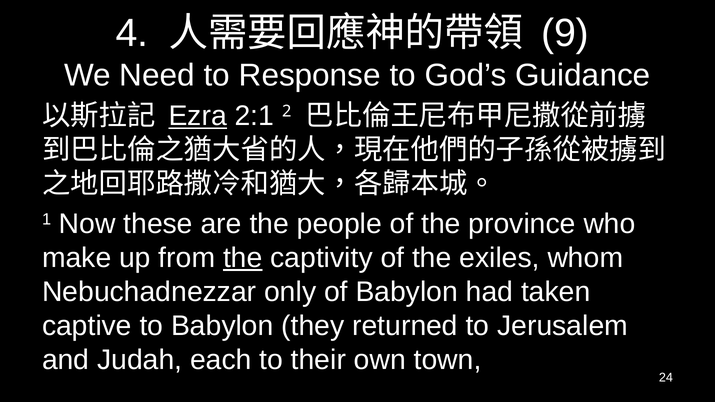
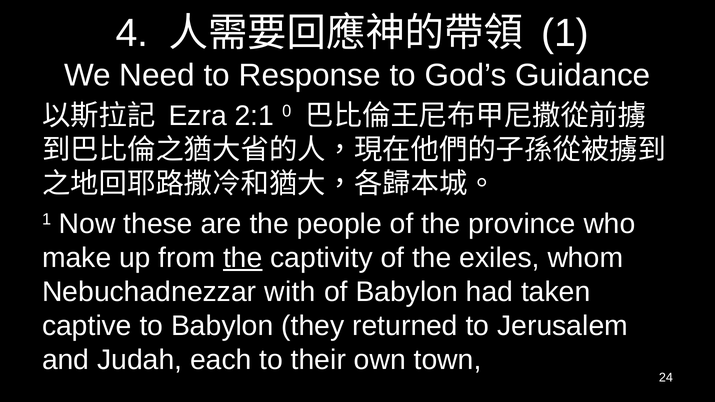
9 at (565, 33): 9 -> 1
Ezra underline: present -> none
2: 2 -> 0
only: only -> with
